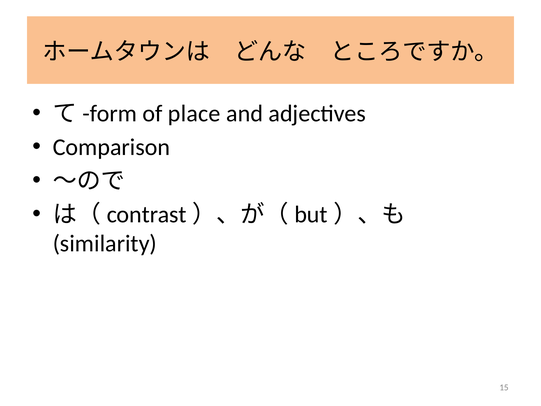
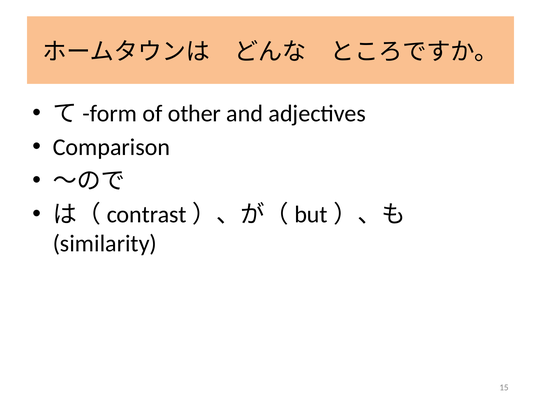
place: place -> other
